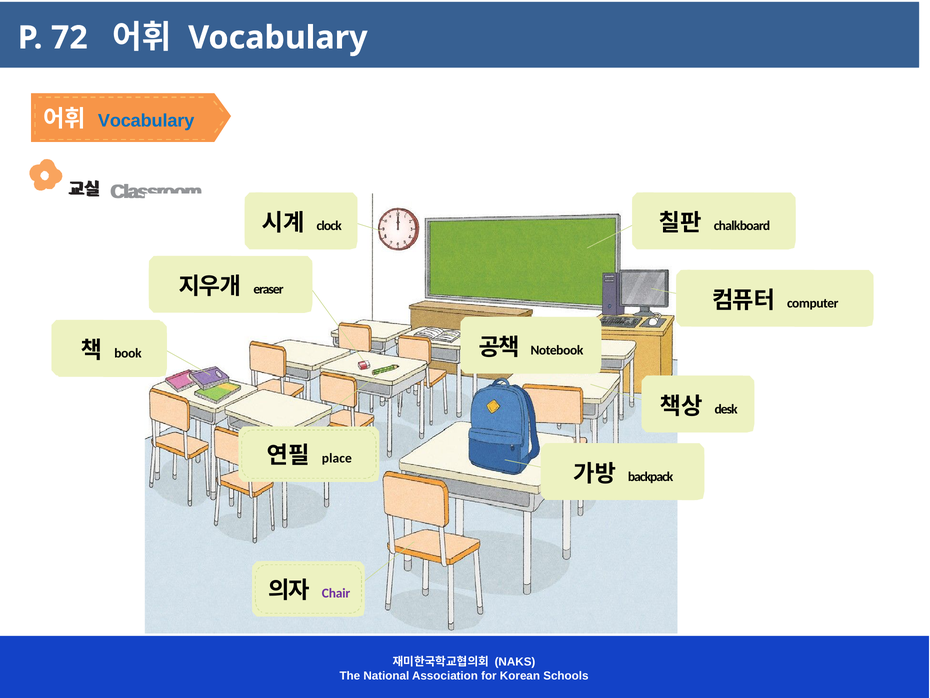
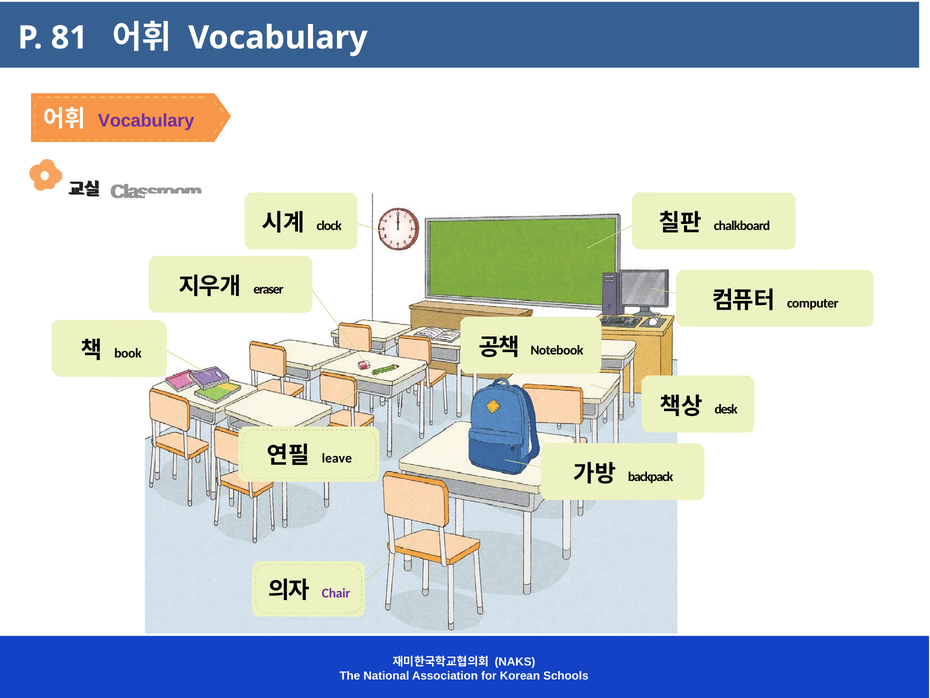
72: 72 -> 81
Vocabulary at (146, 121) colour: blue -> purple
place: place -> leave
